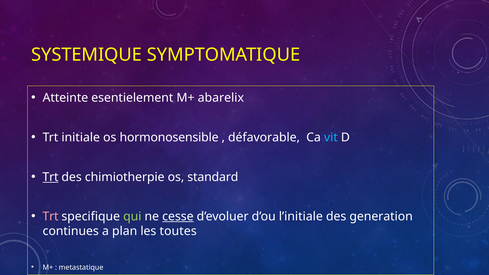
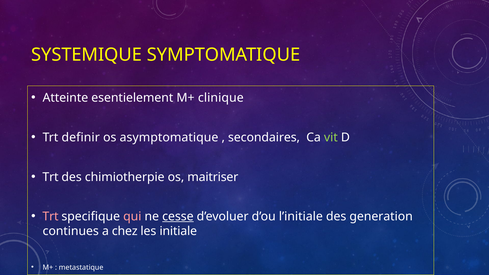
abarelix: abarelix -> clinique
initiale: initiale -> definir
hormonosensible: hormonosensible -> asymptomatique
défavorable: défavorable -> secondaires
vit colour: light blue -> light green
Trt at (51, 177) underline: present -> none
standard: standard -> maitriser
qui colour: light green -> pink
plan: plan -> chez
toutes: toutes -> initiale
